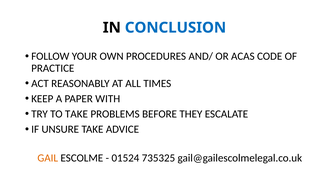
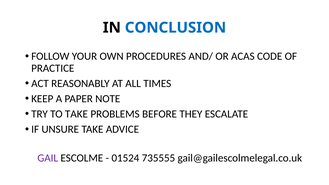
WITH: WITH -> NOTE
GAIL colour: orange -> purple
735325: 735325 -> 735555
